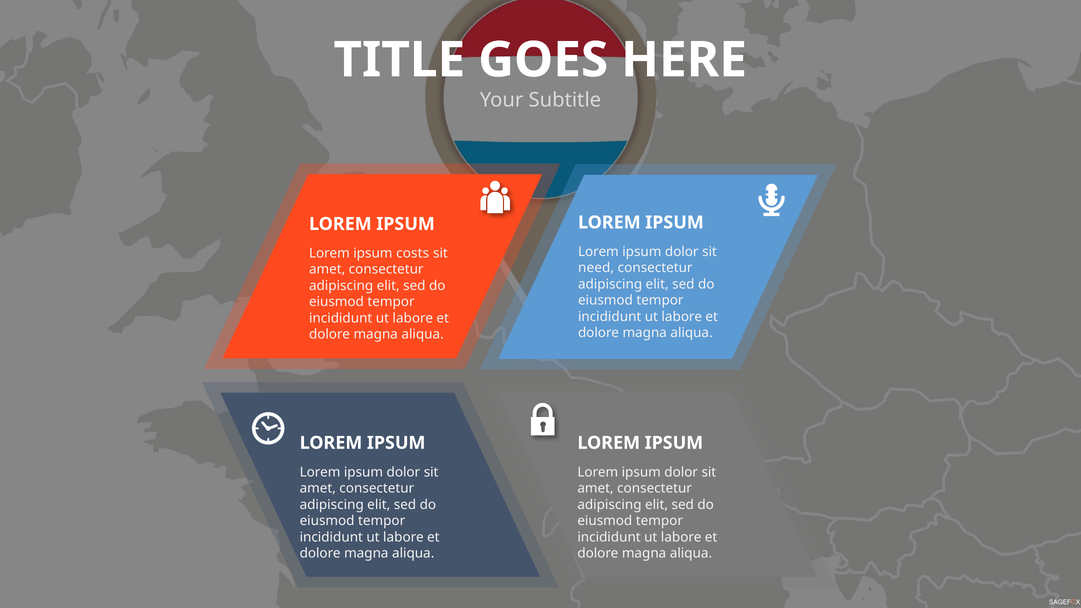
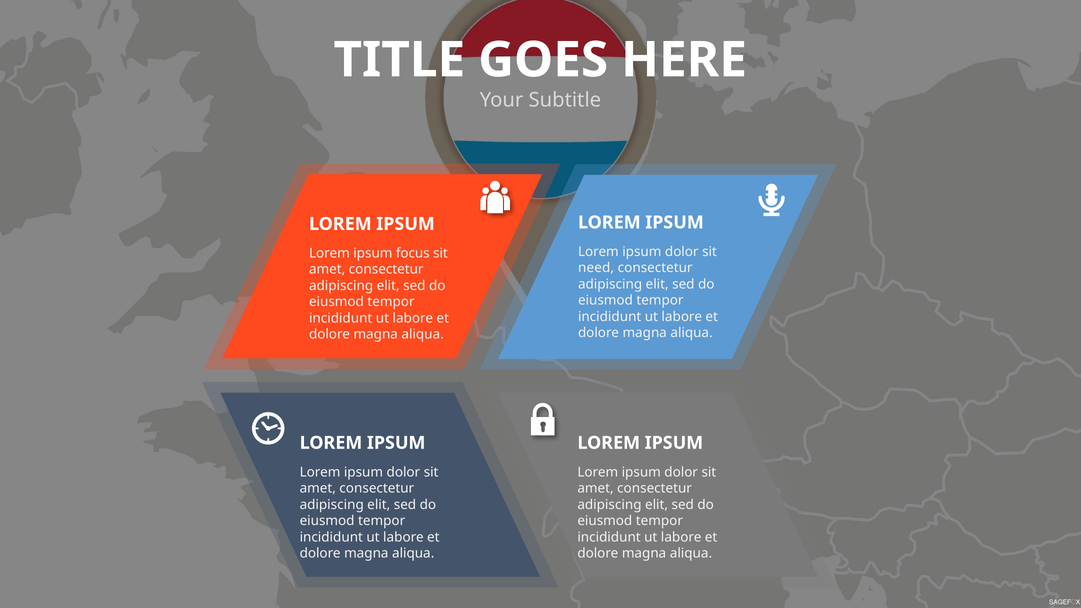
costs: costs -> focus
